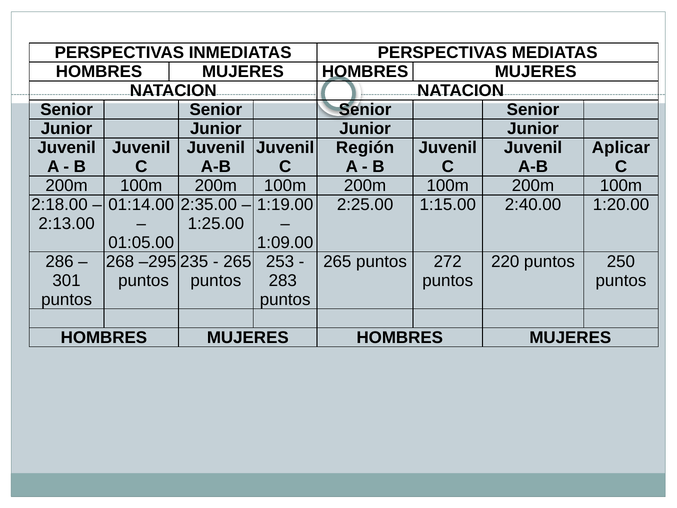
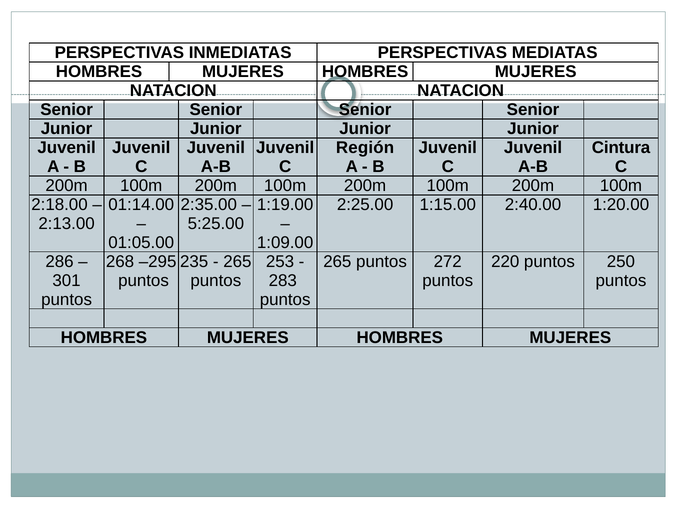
Aplicar: Aplicar -> Cintura
1:25.00: 1:25.00 -> 5:25.00
